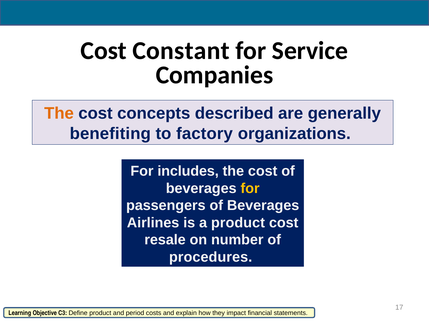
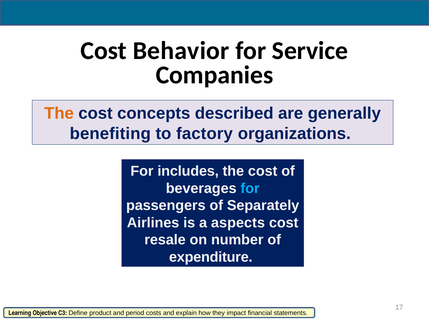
Constant: Constant -> Behavior
for at (250, 188) colour: yellow -> light blue
passengers of Beverages: Beverages -> Separately
a product: product -> aspects
procedures: procedures -> expenditure
